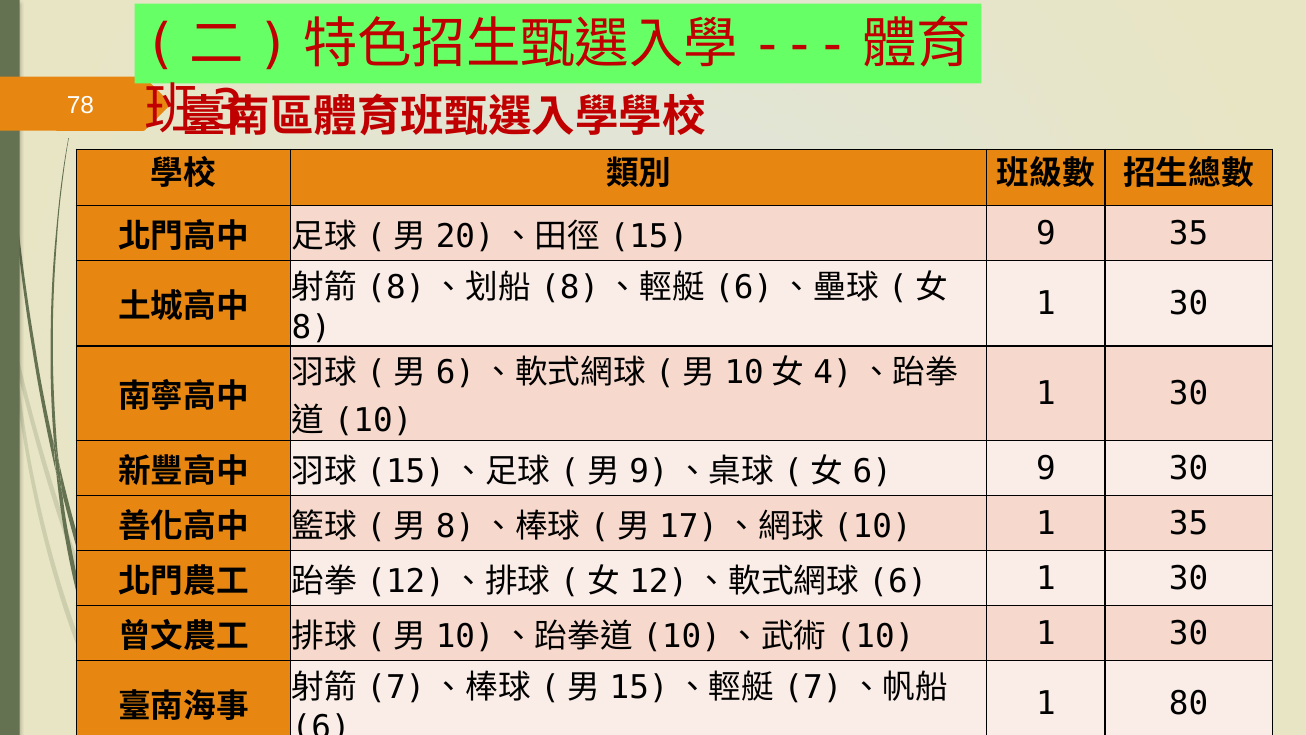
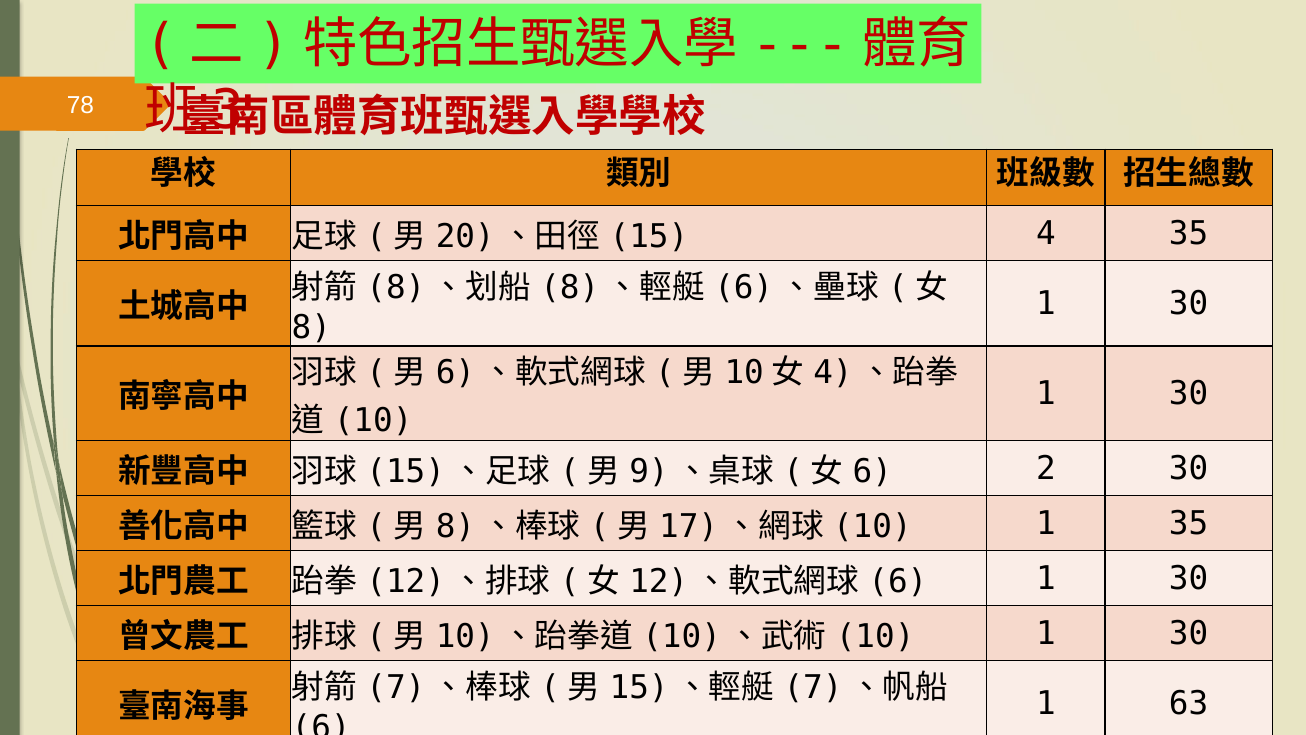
9 at (1046, 233): 9 -> 4
9 at (1046, 469): 9 -> 2
80: 80 -> 63
